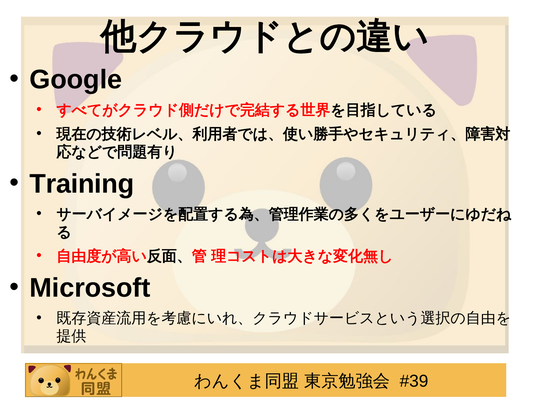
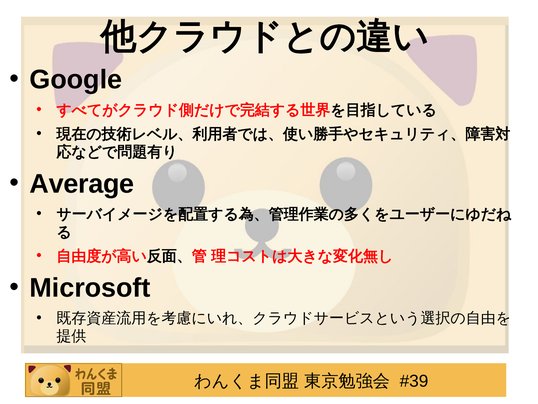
Training: Training -> Average
